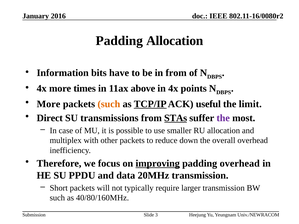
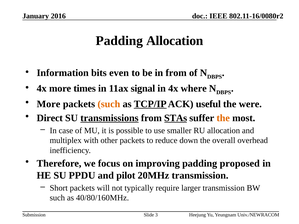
have: have -> even
above: above -> signal
points: points -> where
limit: limit -> were
transmissions underline: none -> present
the at (223, 118) colour: purple -> orange
improving underline: present -> none
padding overhead: overhead -> proposed
data: data -> pilot
